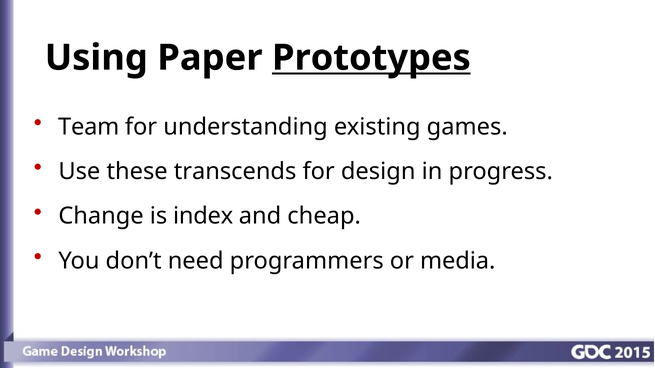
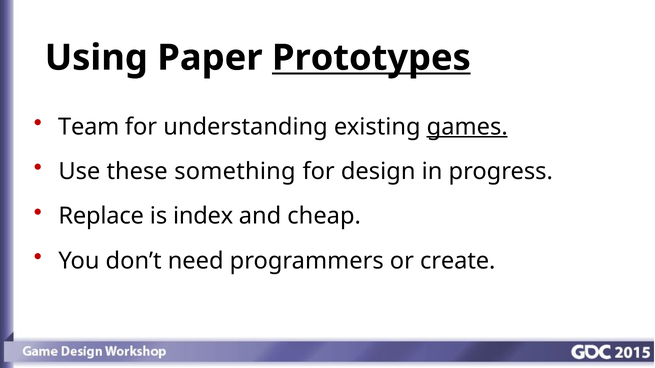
games underline: none -> present
transcends: transcends -> something
Change: Change -> Replace
media: media -> create
